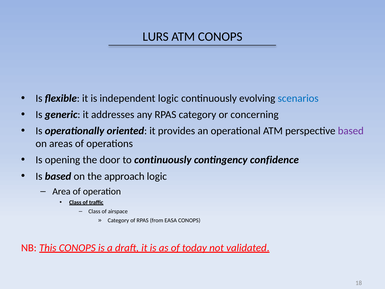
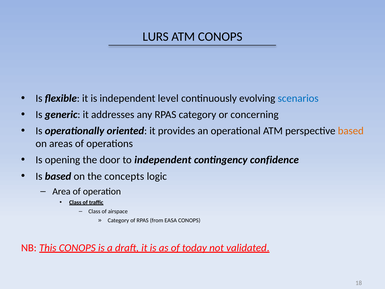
independent logic: logic -> level
based at (351, 131) colour: purple -> orange
to continuously: continuously -> independent
approach: approach -> concepts
